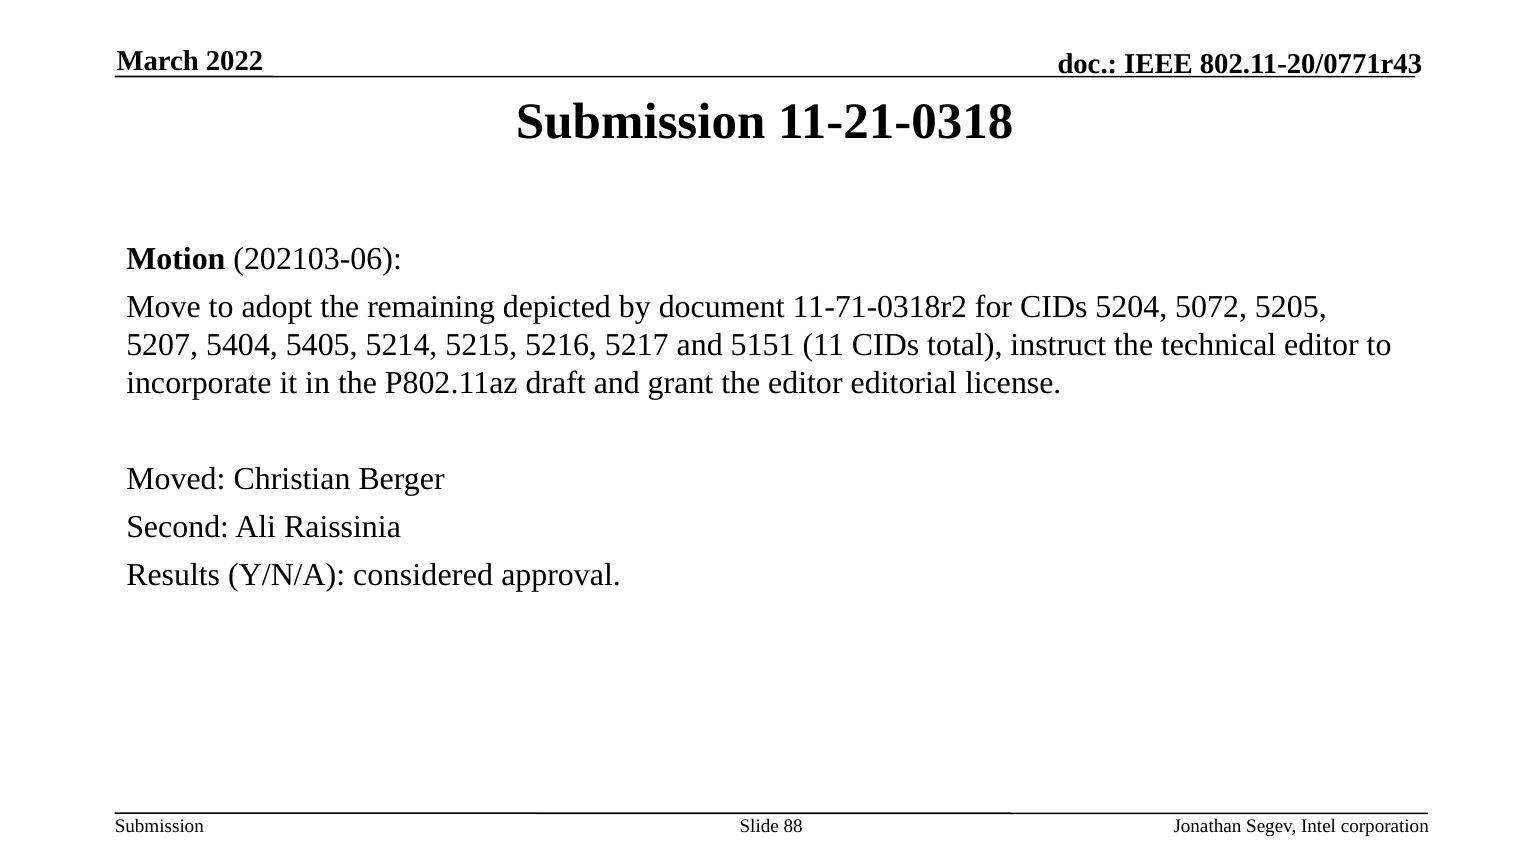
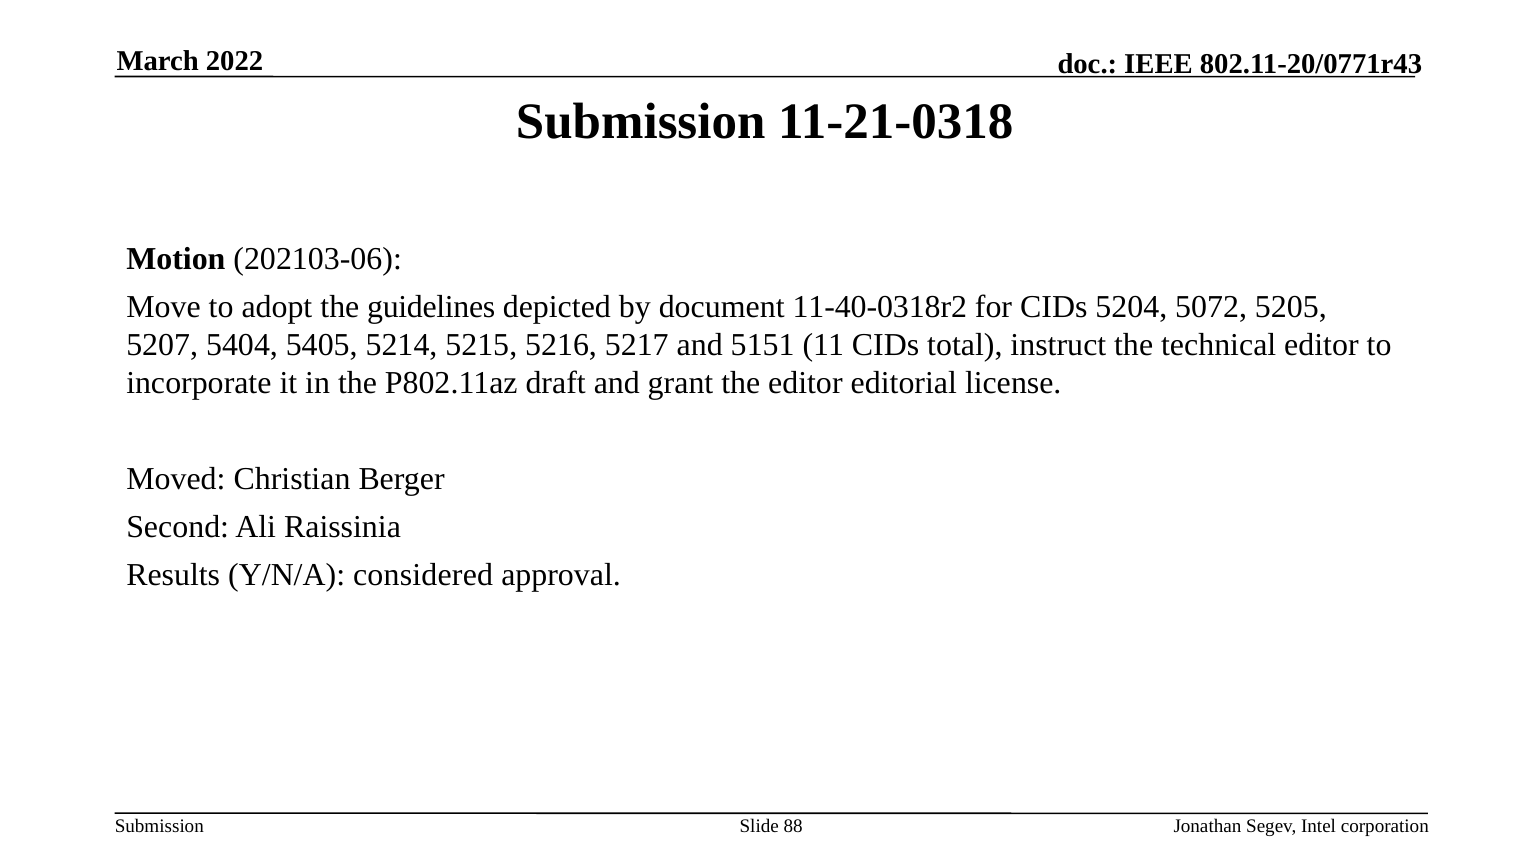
remaining: remaining -> guidelines
11-71-0318r2: 11-71-0318r2 -> 11-40-0318r2
